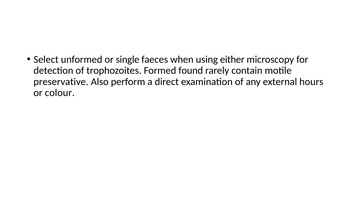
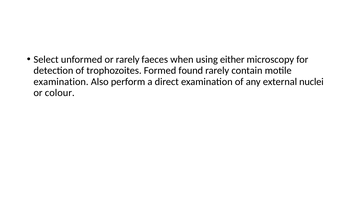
or single: single -> rarely
preservative at (61, 82): preservative -> examination
hours: hours -> nuclei
